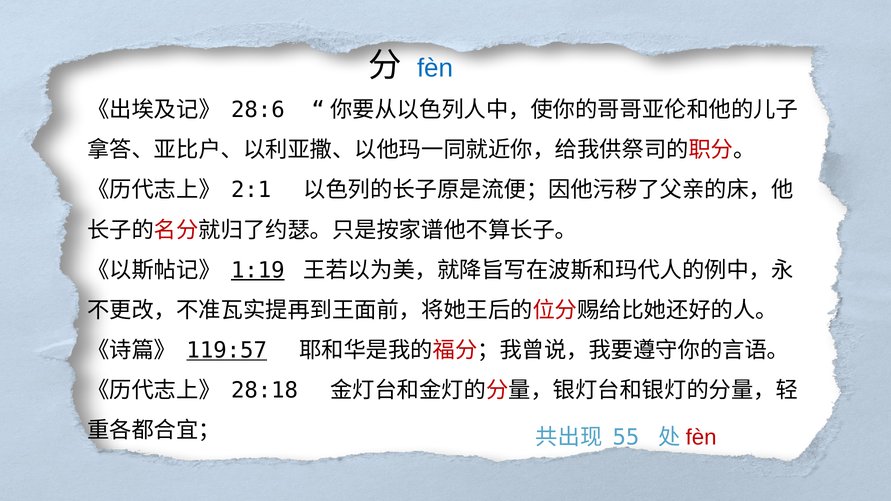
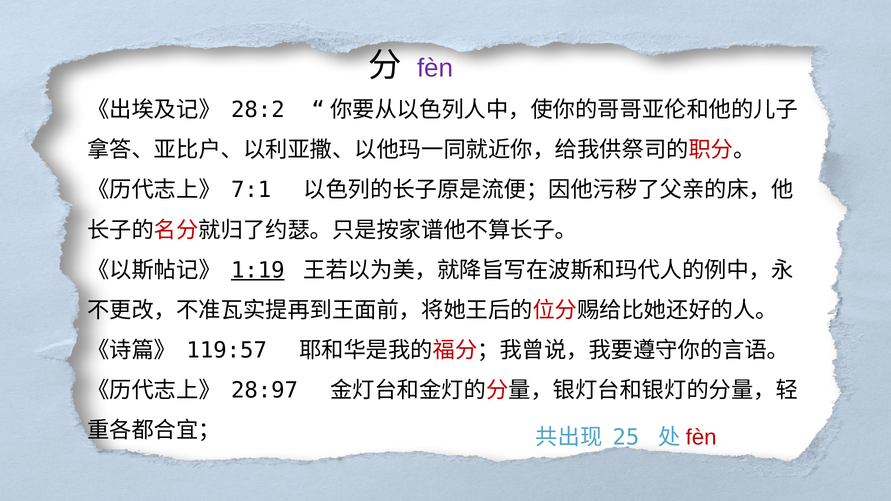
fèn colour: blue -> purple
28:6: 28:6 -> 28:2
2:1: 2:1 -> 7:1
119:57 underline: present -> none
28:18: 28:18 -> 28:97
55: 55 -> 25
